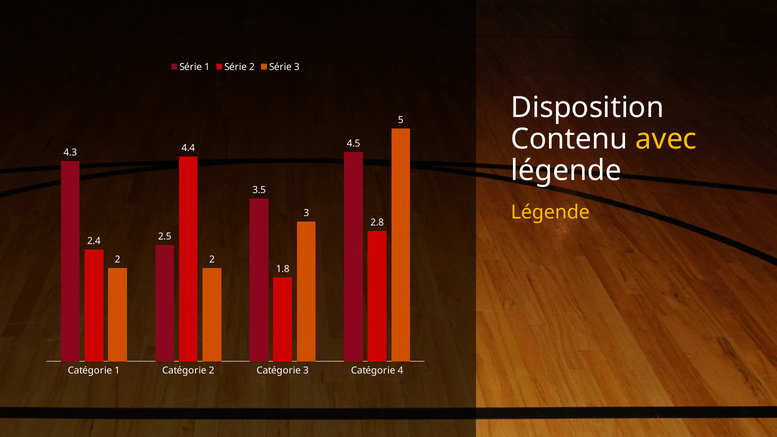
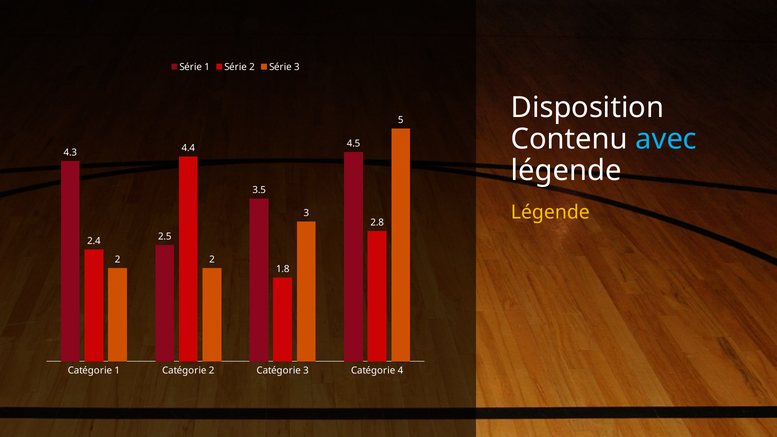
avec colour: yellow -> light blue
